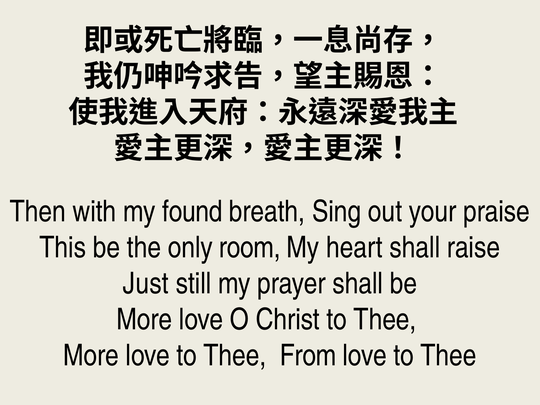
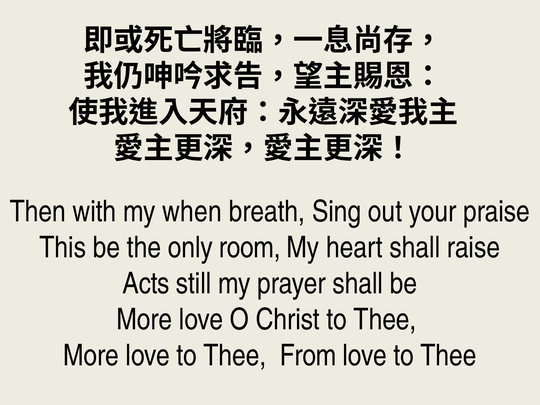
found: found -> when
Just: Just -> Acts
